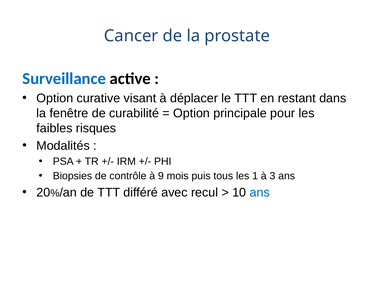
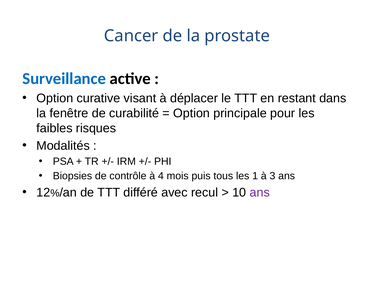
9: 9 -> 4
20: 20 -> 12
ans at (260, 192) colour: blue -> purple
